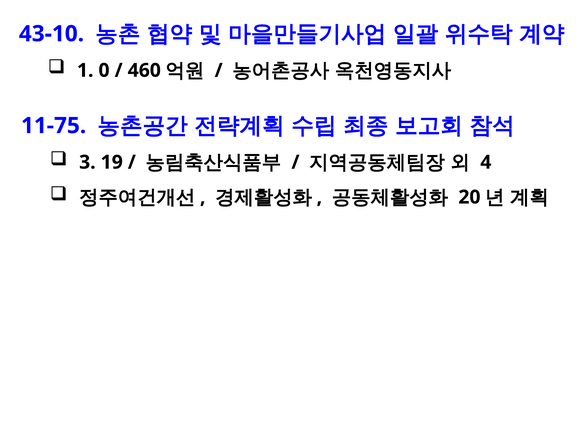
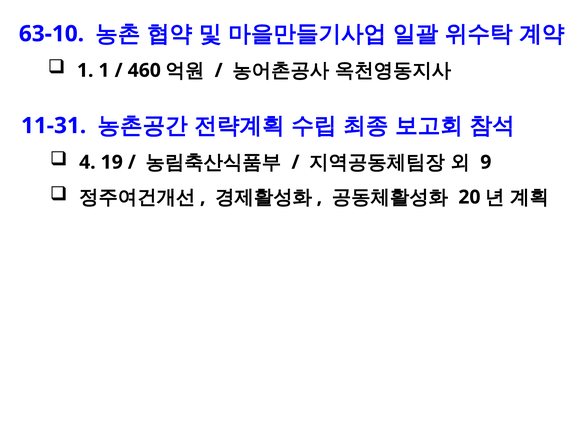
43-10: 43-10 -> 63-10
1 0: 0 -> 1
11-75: 11-75 -> 11-31
3: 3 -> 4
4: 4 -> 9
